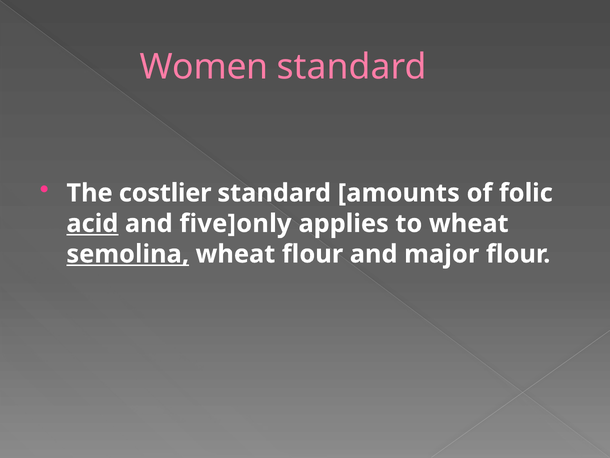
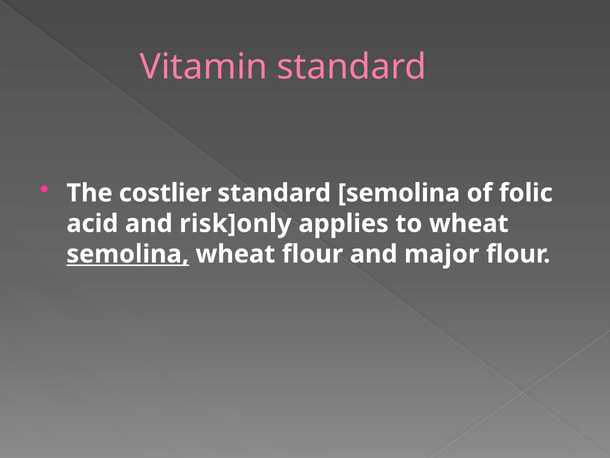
Women: Women -> Vitamin
standard amounts: amounts -> semolina
acid underline: present -> none
five]only: five]only -> risk]only
